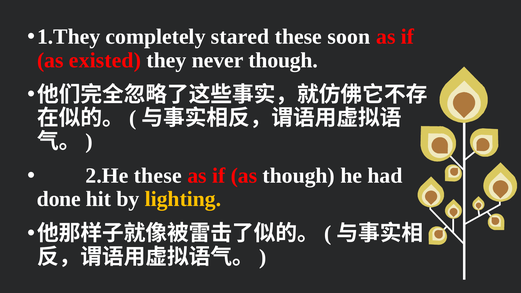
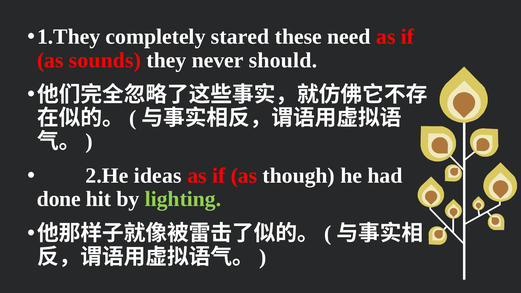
soon: soon -> need
existed: existed -> sounds
never though: though -> should
2.He these: these -> ideas
lighting colour: yellow -> light green
